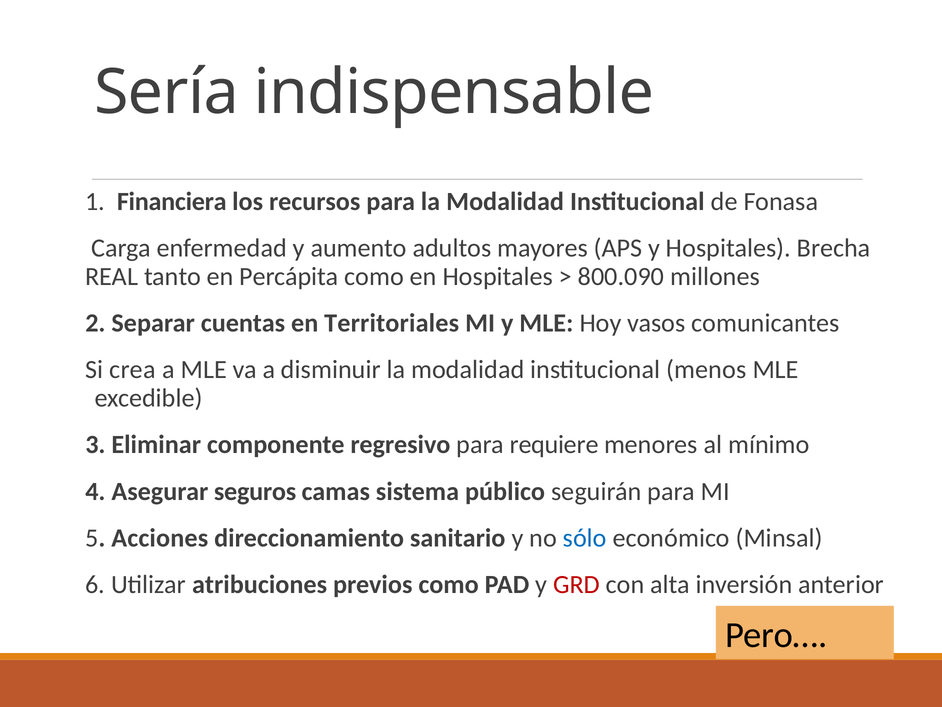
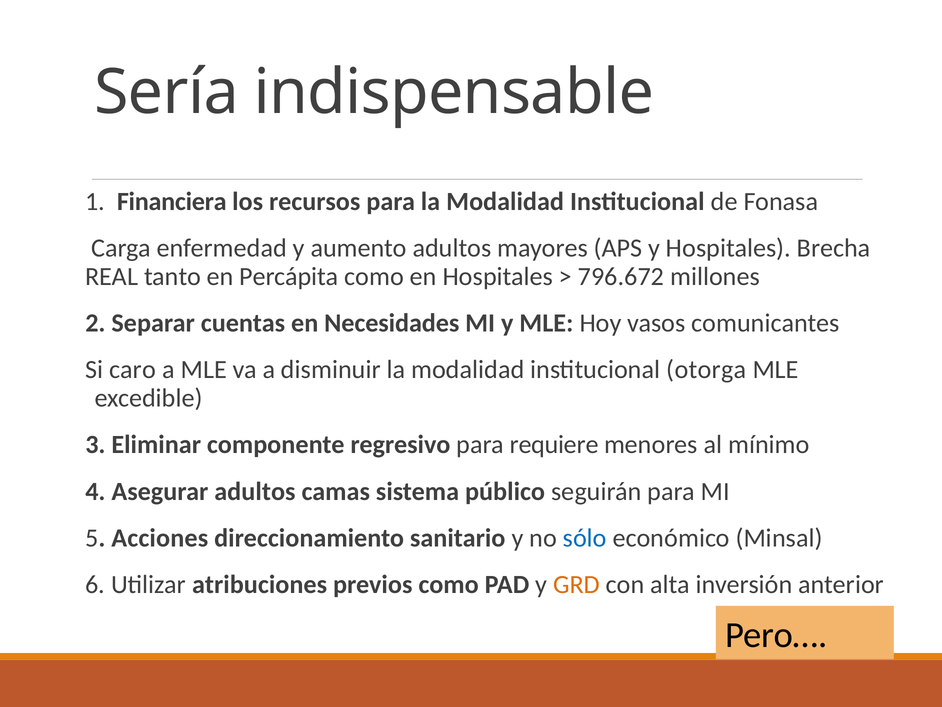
800.090: 800.090 -> 796.672
Territoriales: Territoriales -> Necesidades
crea: crea -> caro
menos: menos -> otorga
Asegurar seguros: seguros -> adultos
GRD colour: red -> orange
